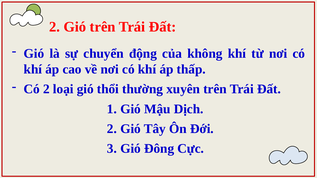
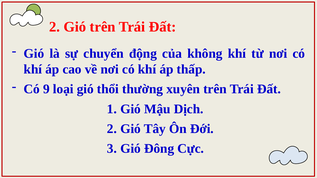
Có 2: 2 -> 9
